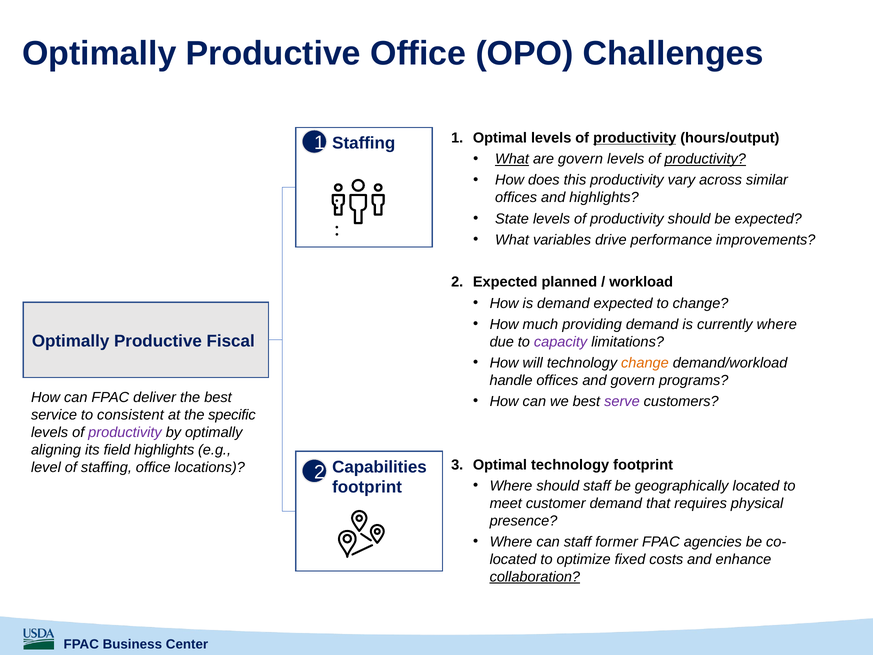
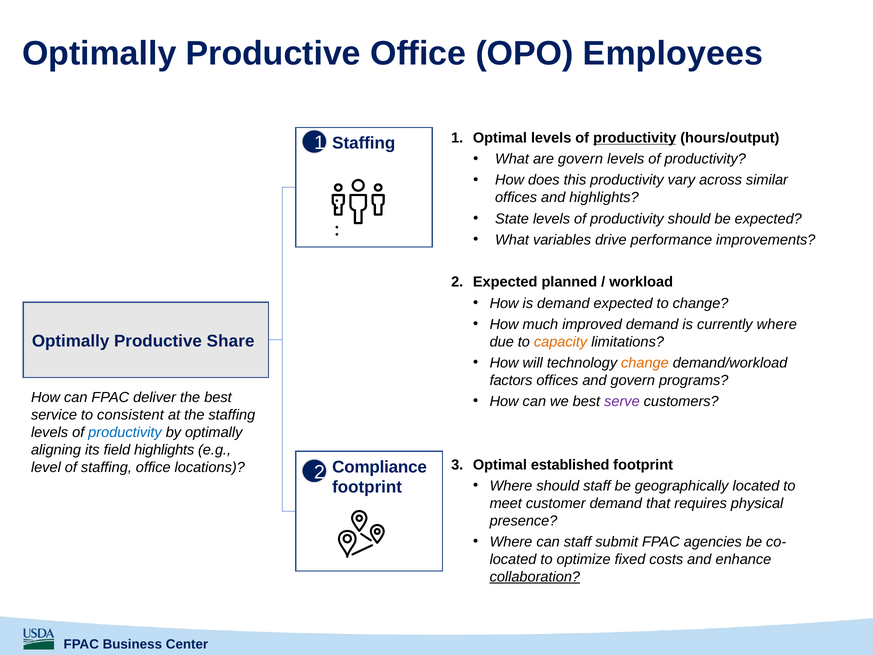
Challenges: Challenges -> Employees
What at (512, 159) underline: present -> none
productivity at (705, 159) underline: present -> none
providing: providing -> improved
Fiscal: Fiscal -> Share
capacity colour: purple -> orange
handle: handle -> factors
the specific: specific -> staffing
productivity at (125, 432) colour: purple -> blue
Optimal technology: technology -> established
Capabilities: Capabilities -> Compliance
former: former -> submit
